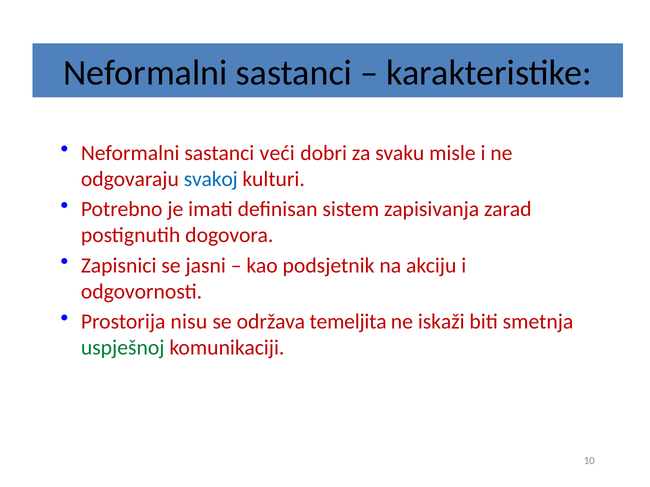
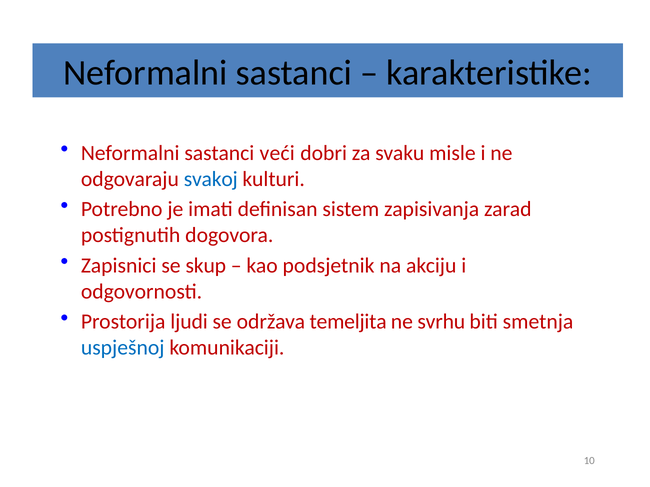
jasni: jasni -> skup
nisu: nisu -> ljudi
iskaži: iskaži -> svrhu
uspješnoj colour: green -> blue
